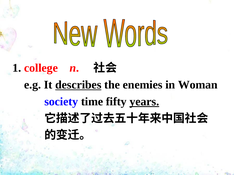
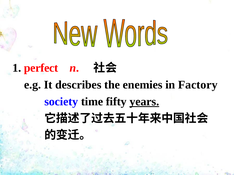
college: college -> perfect
describes underline: present -> none
Woman: Woman -> Factory
